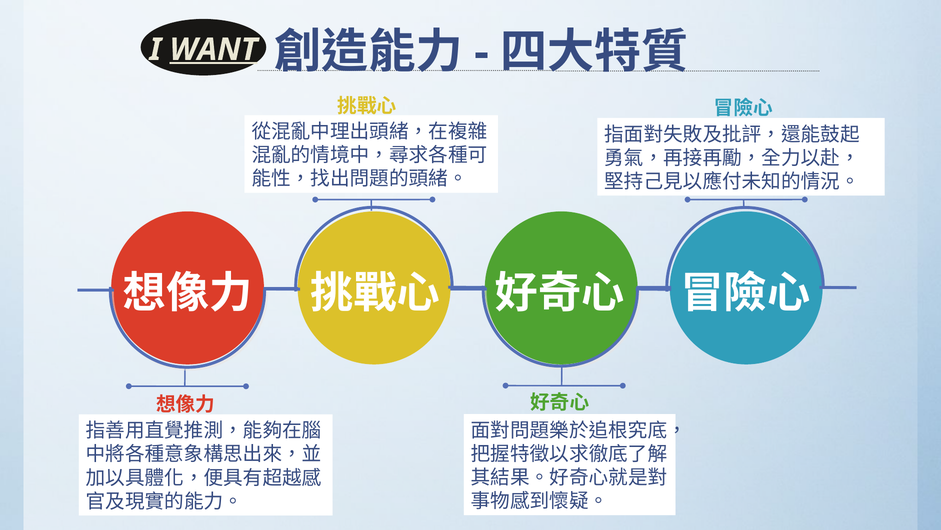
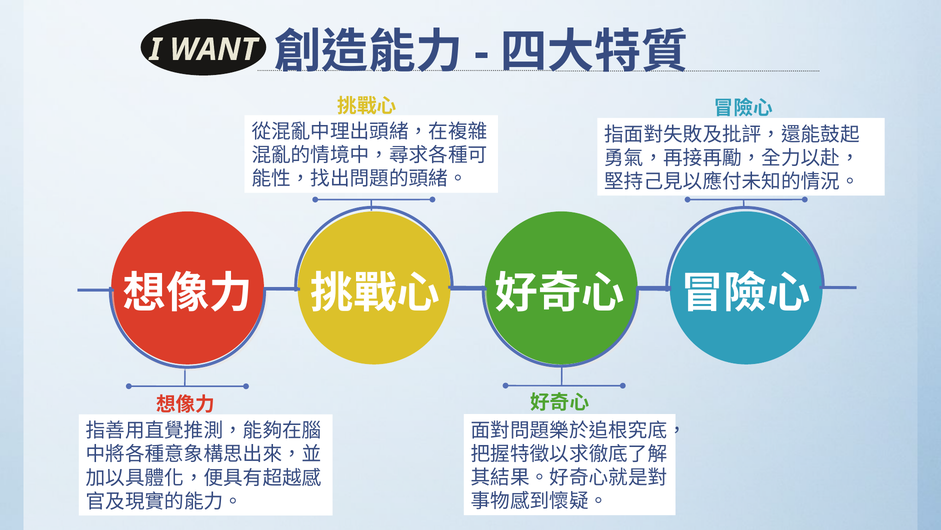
WANT underline: present -> none
